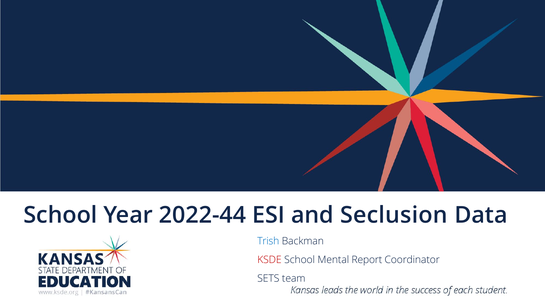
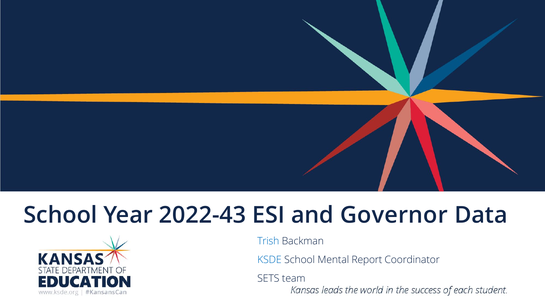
2022-44: 2022-44 -> 2022-43
Seclusion: Seclusion -> Governor
KSDE colour: red -> blue
